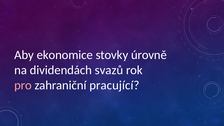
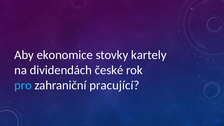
úrovně: úrovně -> kartely
svazů: svazů -> české
pro colour: pink -> light blue
